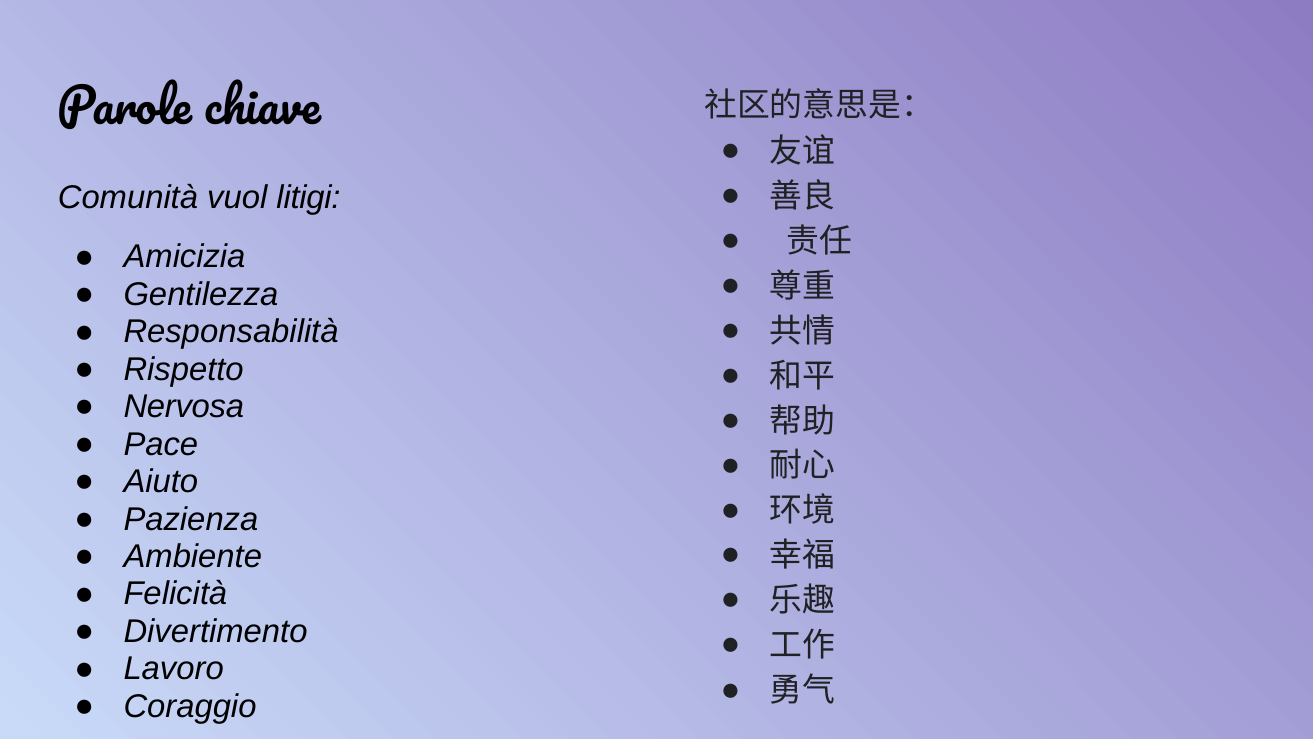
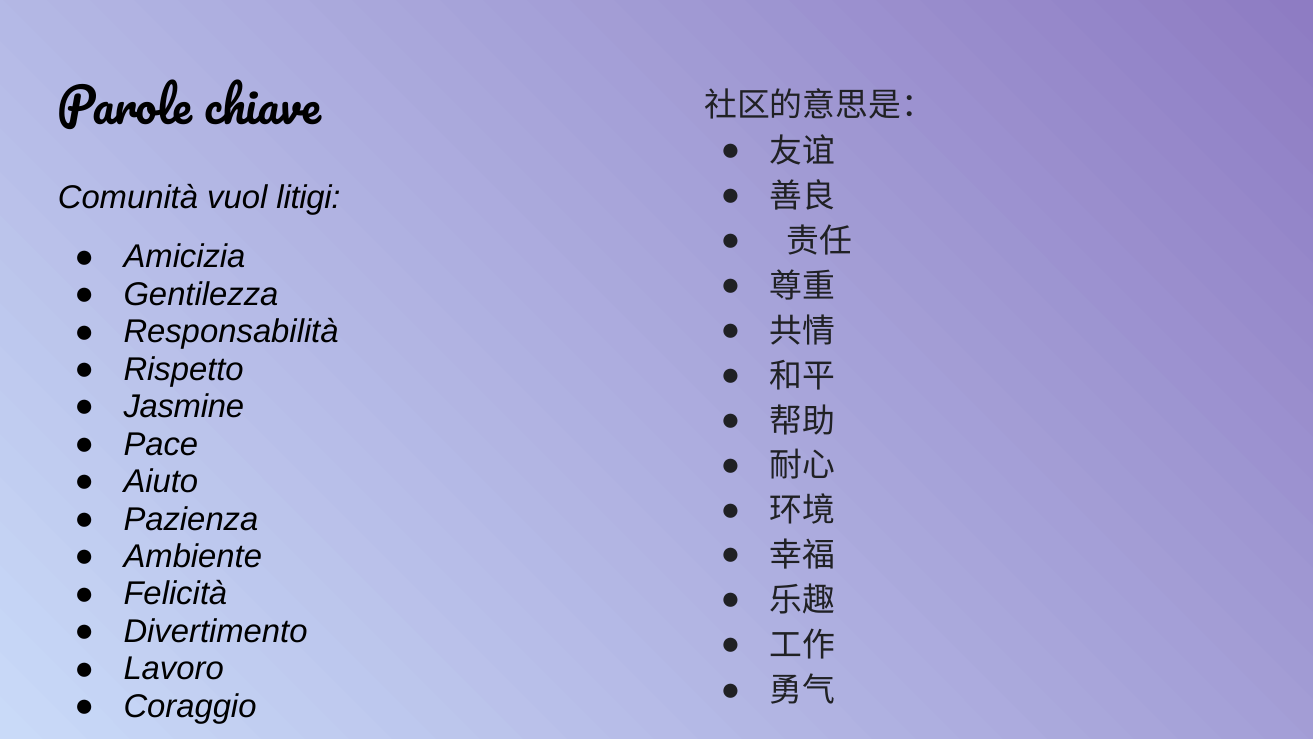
Nervosa: Nervosa -> Jasmine
